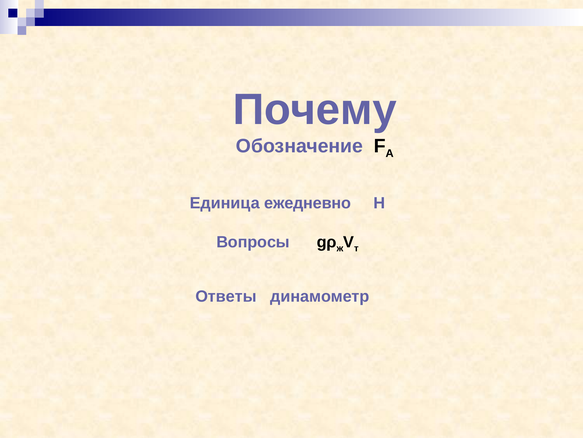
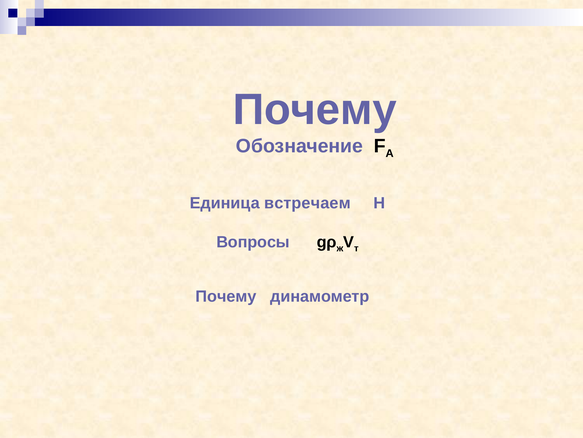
ежедневно: ежедневно -> встречаем
Ответы at (226, 296): Ответы -> Почему
